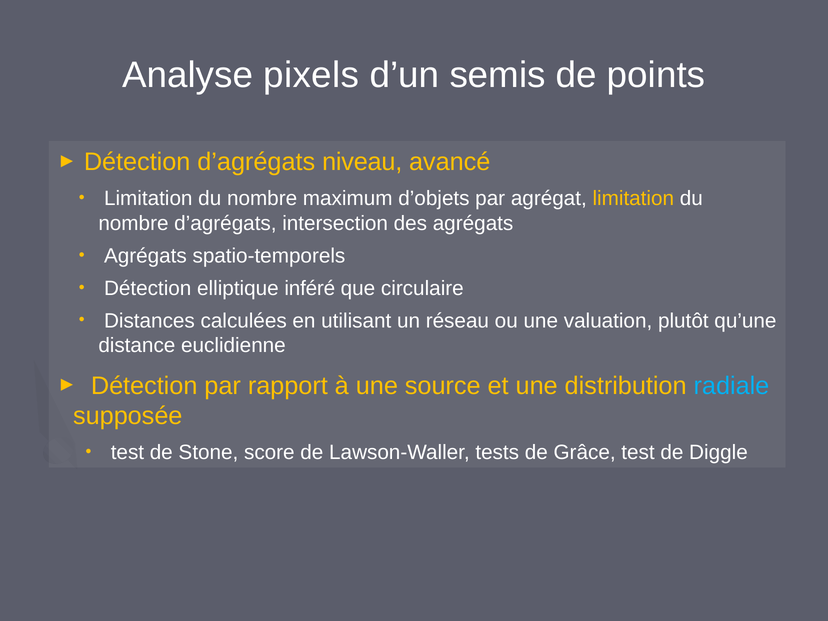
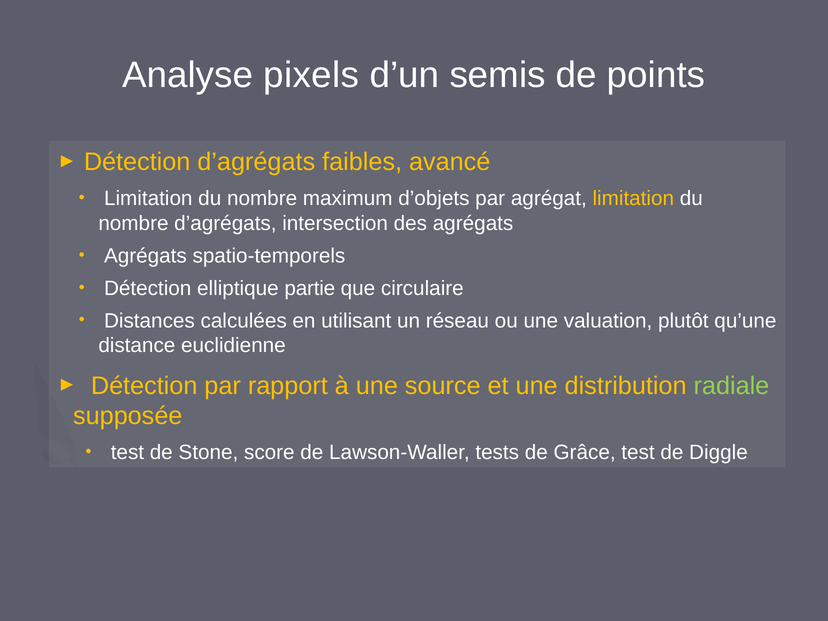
niveau: niveau -> faibles
inféré: inféré -> partie
radiale colour: light blue -> light green
